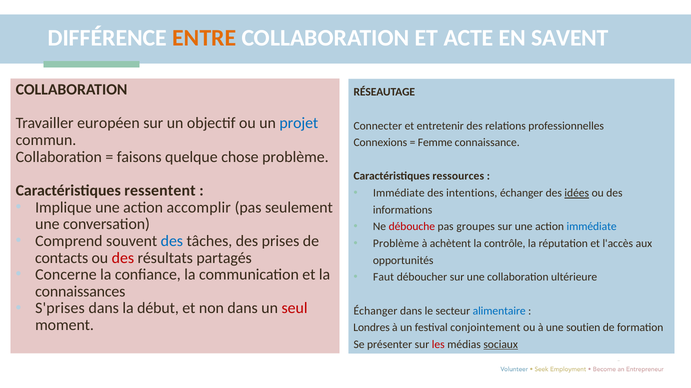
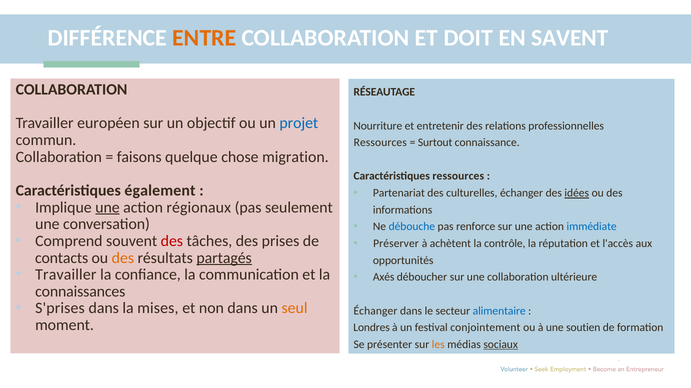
ACTE: ACTE -> DOIT
Connecter: Connecter -> Nourriture
Connexions at (380, 143): Connexions -> Ressources
Femme: Femme -> Surtout
chose problème: problème -> migration
ressentent: ressentent -> également
Immédiate at (399, 193): Immédiate -> Partenariat
intentions: intentions -> culturelles
une at (108, 208) underline: none -> present
accomplir: accomplir -> régionaux
débouche colour: red -> blue
groupes: groupes -> renforce
des at (172, 241) colour: blue -> red
Problème at (396, 244): Problème -> Préserver
des at (123, 258) colour: red -> orange
partagés underline: none -> present
Concerne at (66, 275): Concerne -> Travailler
Faut: Faut -> Axés
début: début -> mises
seul colour: red -> orange
les colour: red -> orange
